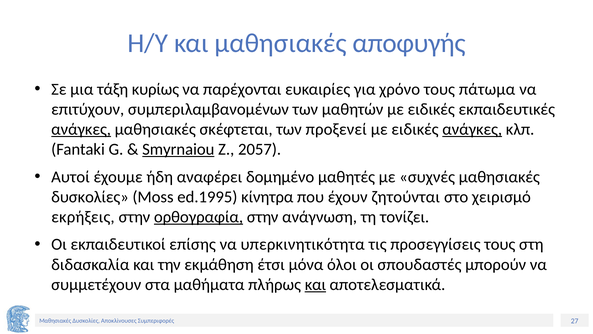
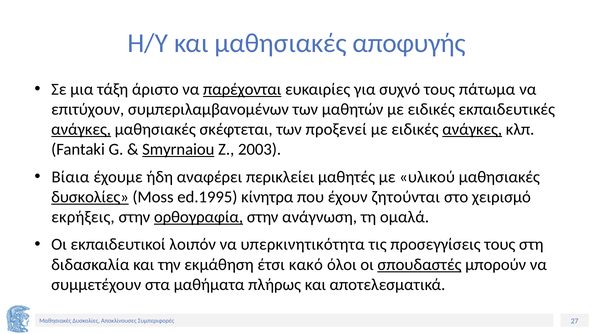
κυρίως: κυρίως -> άριστο
παρέχονται underline: none -> present
χρόνο: χρόνο -> συχνό
2057: 2057 -> 2003
Αυτοί: Αυτοί -> Βίαια
δομημένο: δομημένο -> περικλείει
συχνές: συχνές -> υλικού
δυσκολίες at (90, 197) underline: none -> present
τονίζει: τονίζει -> ομαλά
επίσης: επίσης -> λοιπόν
μόνα: μόνα -> κακό
σπουδαστές underline: none -> present
και at (315, 284) underline: present -> none
